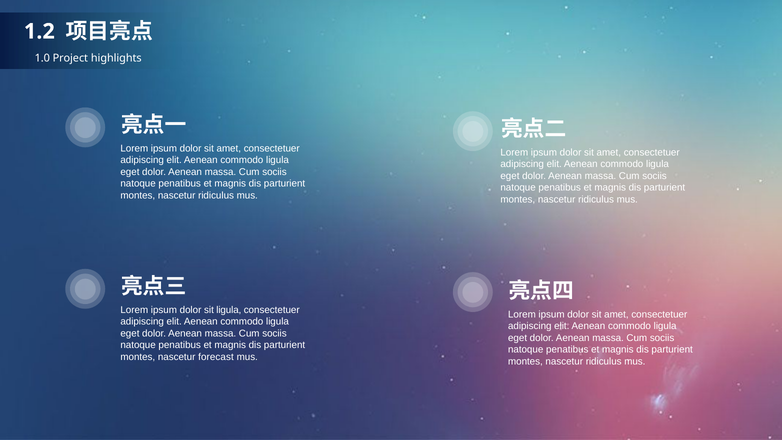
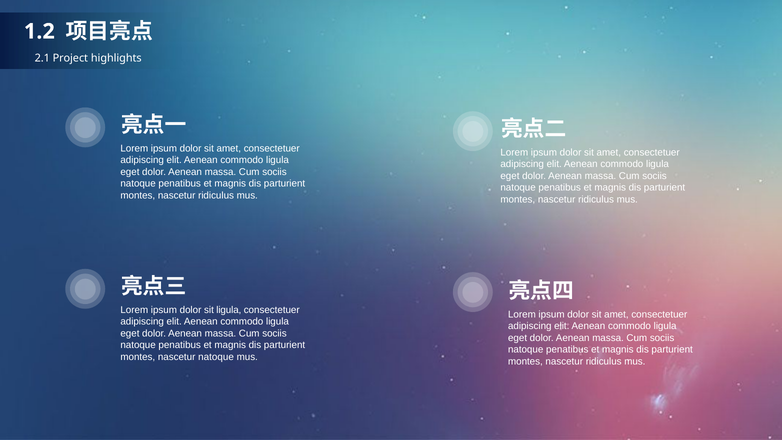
1.0: 1.0 -> 2.1
nascetur forecast: forecast -> natoque
